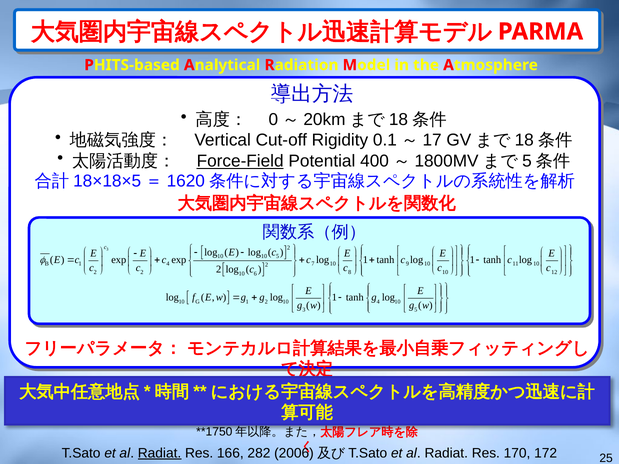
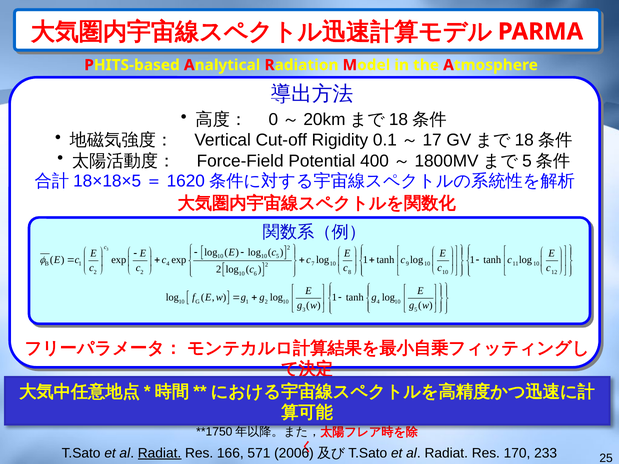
Force-Field underline: present -> none
282: 282 -> 571
172: 172 -> 233
